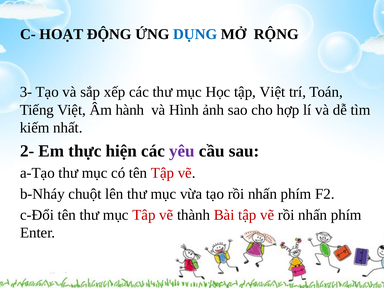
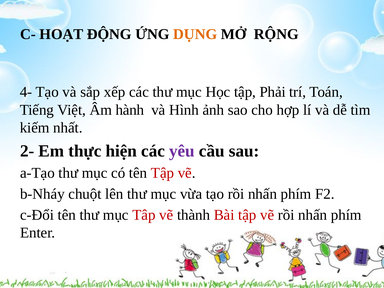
DỤNG colour: blue -> orange
3-: 3- -> 4-
tập Việt: Việt -> Phải
